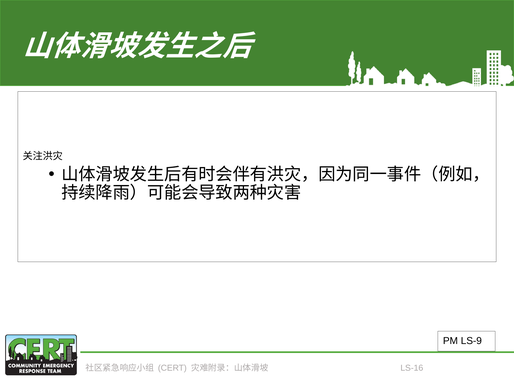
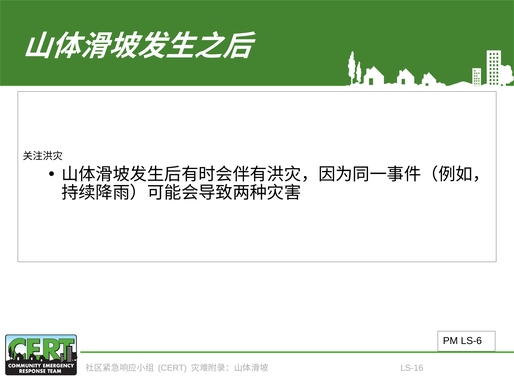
LS-9: LS-9 -> LS-6
